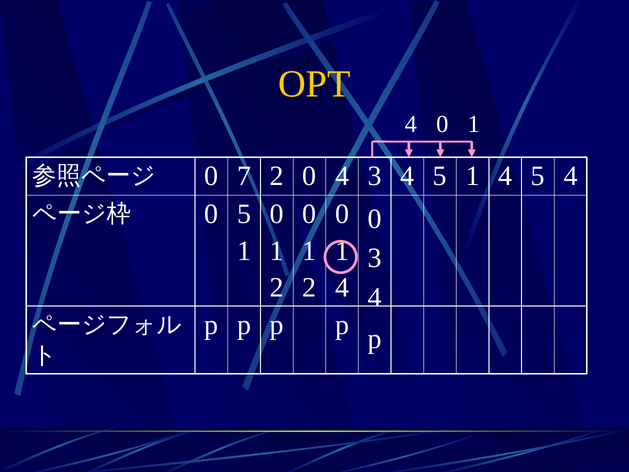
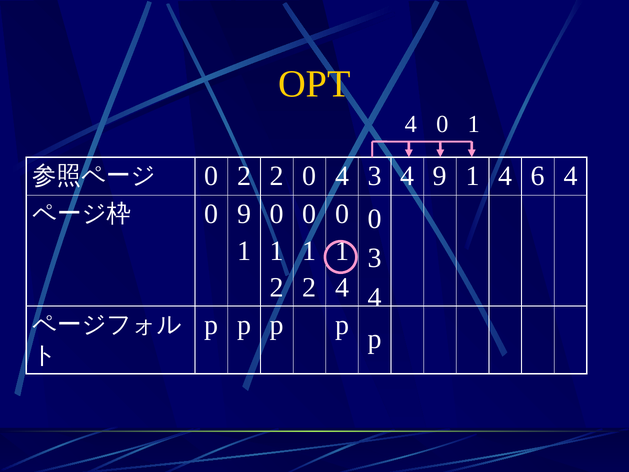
0 7: 7 -> 2
3 4 5: 5 -> 9
1 4 5: 5 -> 6
0 5: 5 -> 9
